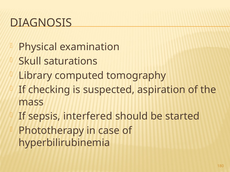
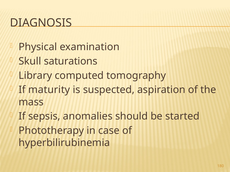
checking: checking -> maturity
interfered: interfered -> anomalies
